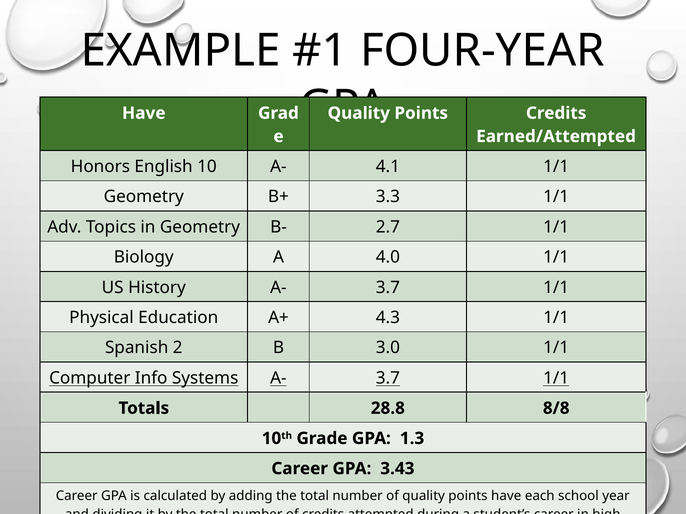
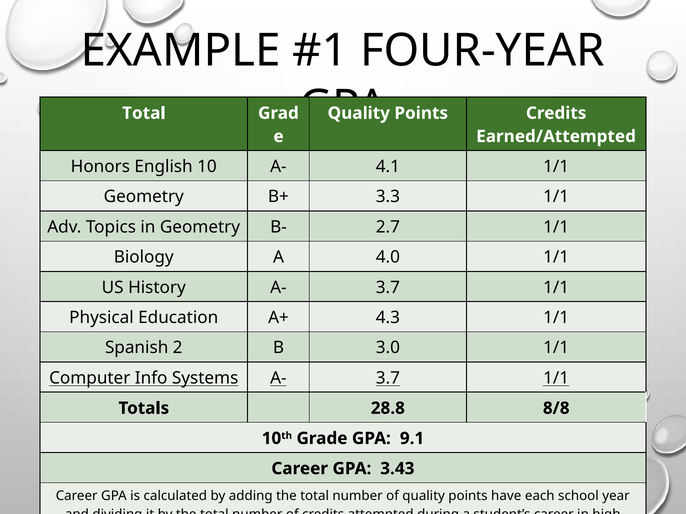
Have at (144, 113): Have -> Total
1.3: 1.3 -> 9.1
